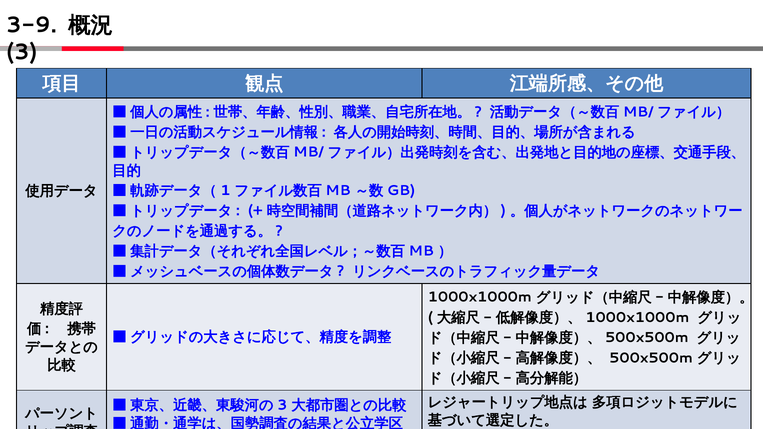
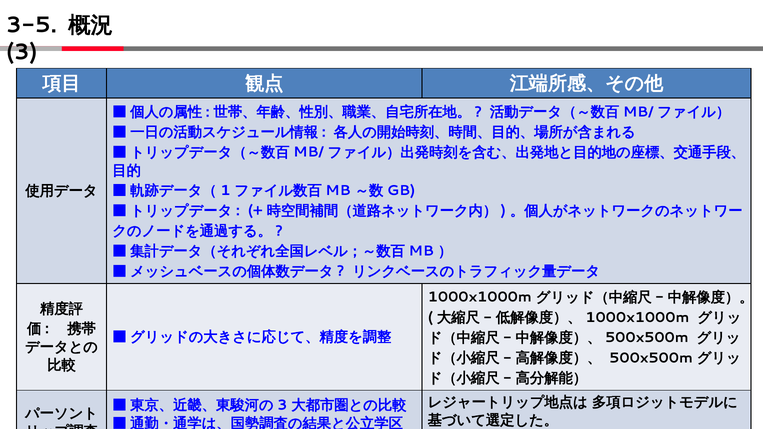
3-9: 3-9 -> 3-5
